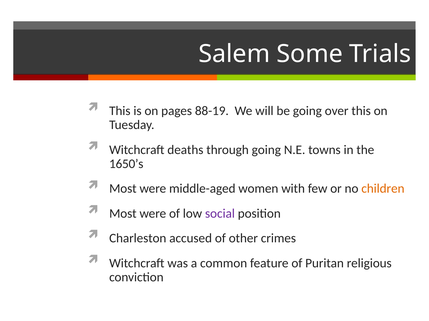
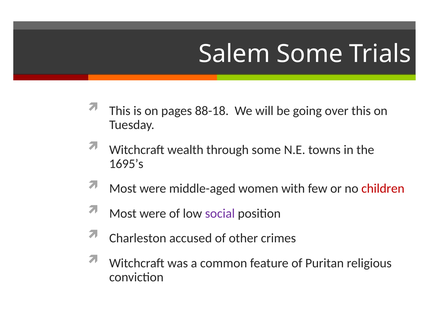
88-19: 88-19 -> 88-18
deaths: deaths -> wealth
through going: going -> some
1650’s: 1650’s -> 1695’s
children colour: orange -> red
